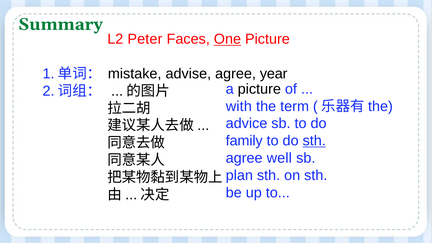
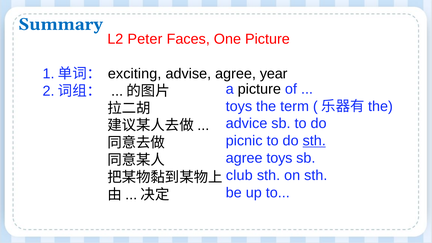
Summary colour: green -> blue
One underline: present -> none
mistake: mistake -> exciting
with at (239, 106): with -> toys
family: family -> picnic
agree well: well -> toys
plan: plan -> club
